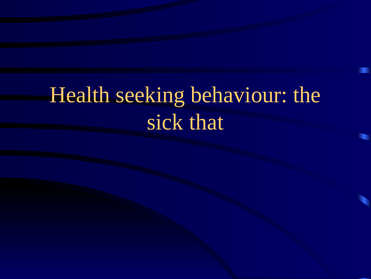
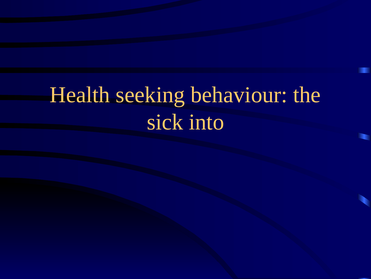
that: that -> into
